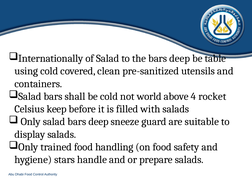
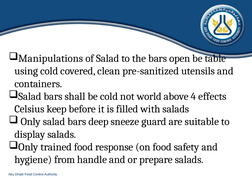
Internationally: Internationally -> Manipulations
the bars deep: deep -> open
rocket: rocket -> effects
handling: handling -> response
stars: stars -> from
